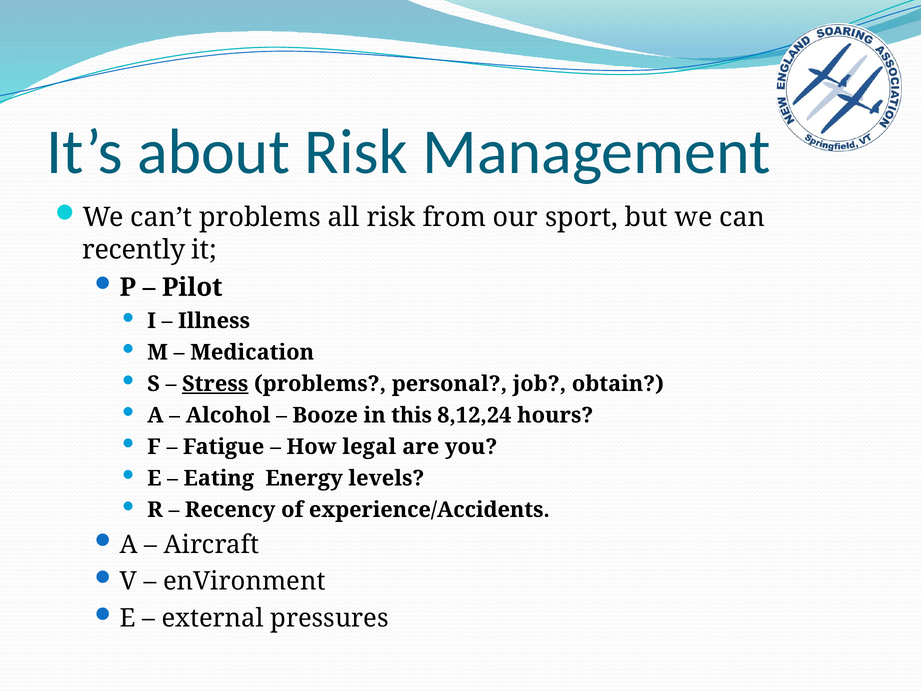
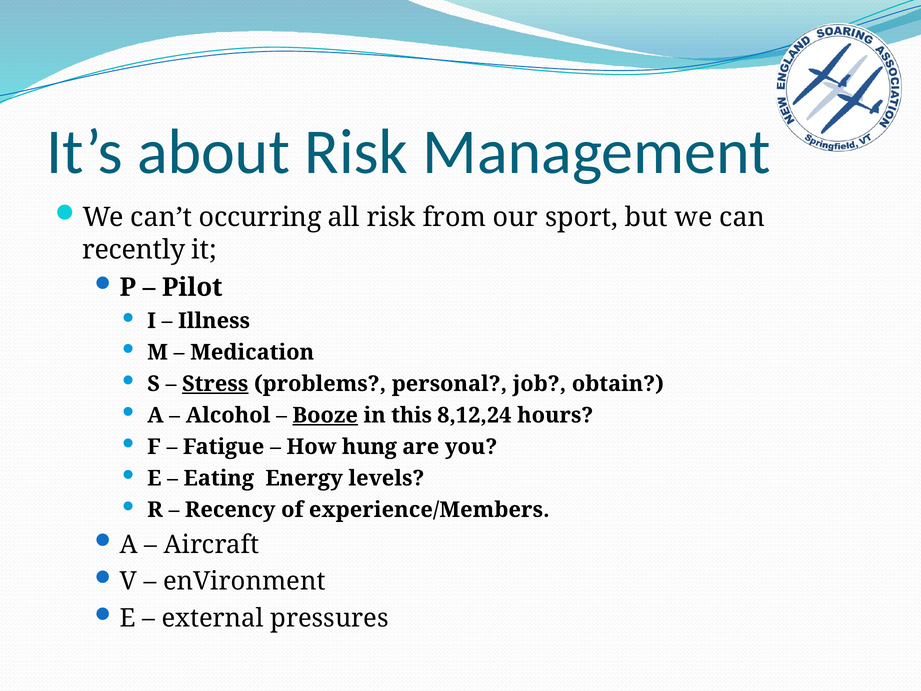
can’t problems: problems -> occurring
Booze underline: none -> present
legal: legal -> hung
experience/Accidents: experience/Accidents -> experience/Members
